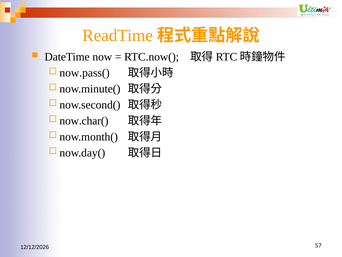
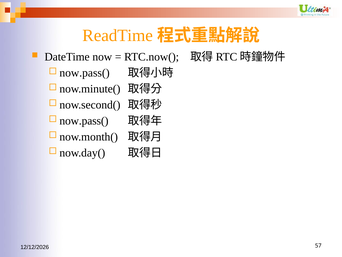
now.char( at (84, 121): now.char( -> now.pass(
